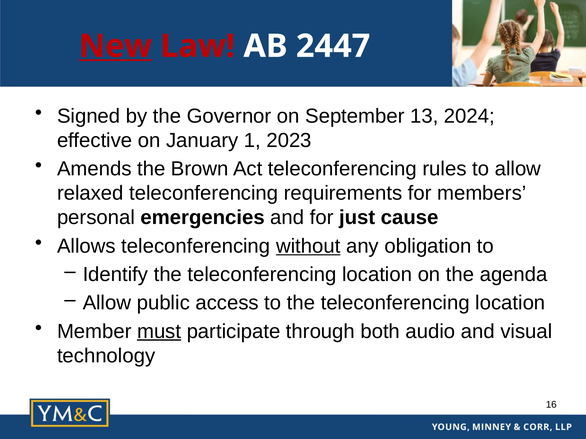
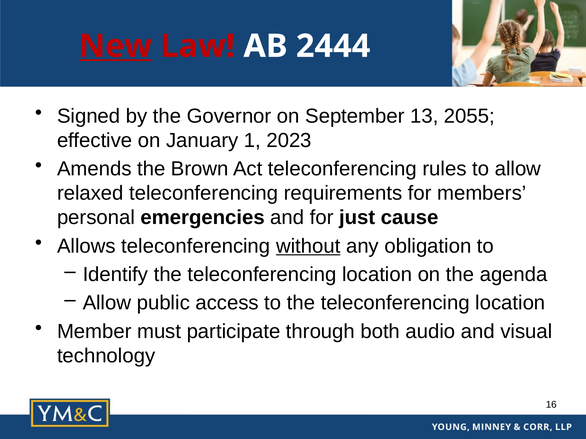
2447: 2447 -> 2444
2024: 2024 -> 2055
must underline: present -> none
